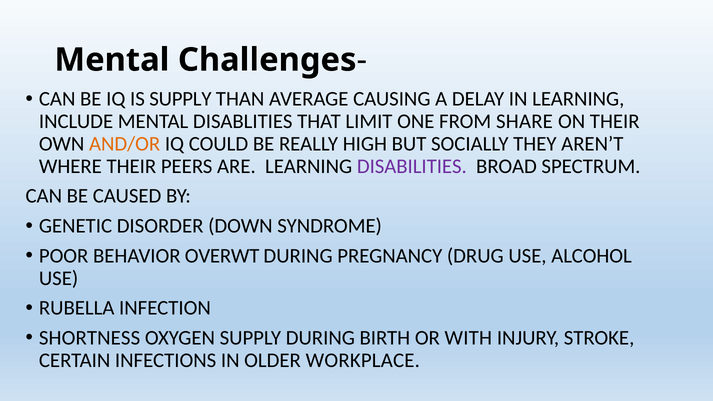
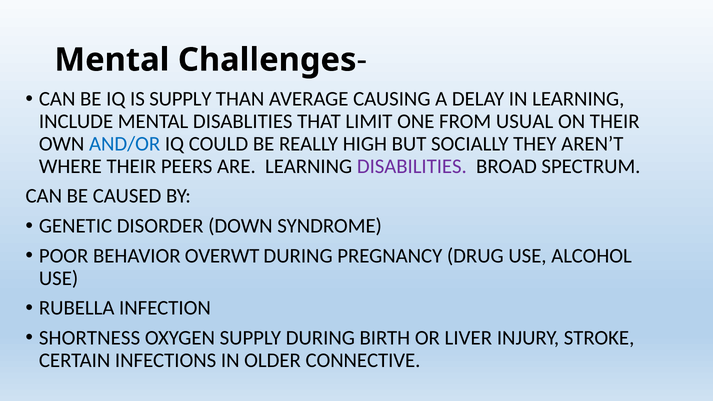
SHARE: SHARE -> USUAL
AND/OR colour: orange -> blue
WITH: WITH -> LIVER
WORKPLACE: WORKPLACE -> CONNECTIVE
